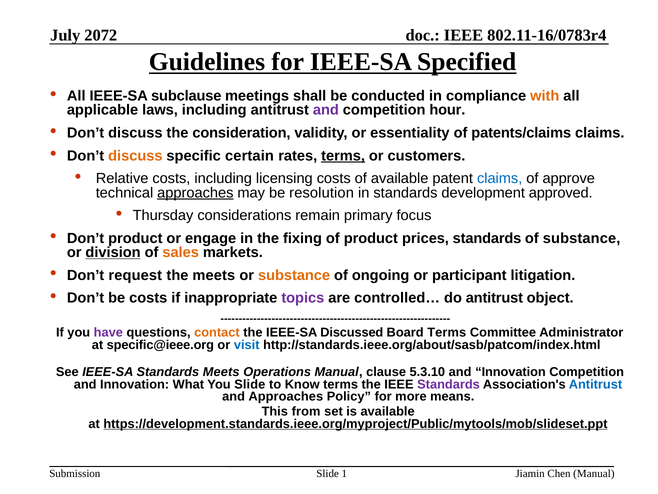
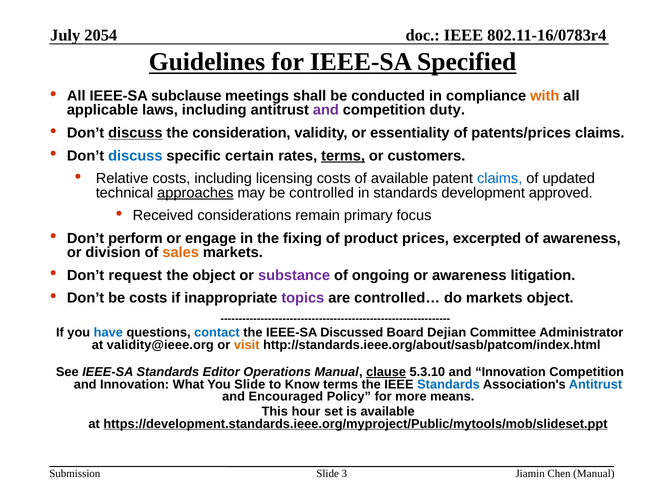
2072: 2072 -> 2054
hour: hour -> duty
discuss at (135, 133) underline: none -> present
patents/claims: patents/claims -> patents/prices
discuss at (135, 156) colour: orange -> blue
approve: approve -> updated
resolution: resolution -> controlled
Thursday: Thursday -> Received
Don’t product: product -> perform
prices standards: standards -> excerpted
of substance: substance -> awareness
division underline: present -> none
the meets: meets -> object
substance at (294, 275) colour: orange -> purple
or participant: participant -> awareness
do antitrust: antitrust -> markets
have colour: purple -> blue
contact colour: orange -> blue
Board Terms: Terms -> Dejian
specific@ieee.org: specific@ieee.org -> validity@ieee.org
visit colour: blue -> orange
Standards Meets: Meets -> Editor
clause underline: none -> present
Standards at (449, 384) colour: purple -> blue
and Approaches: Approaches -> Encouraged
from: from -> hour
1: 1 -> 3
